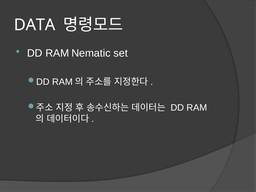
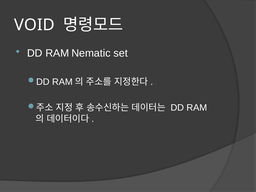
DATA: DATA -> VOID
